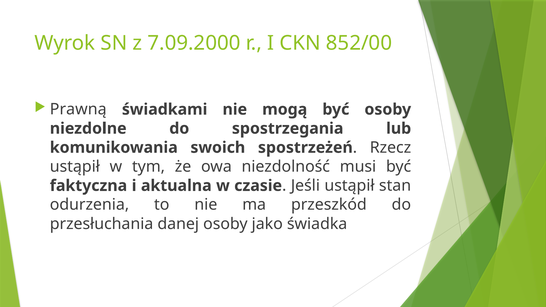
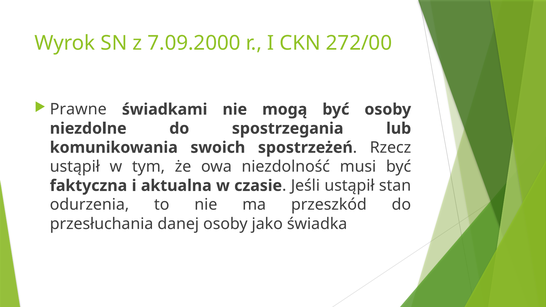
852/00: 852/00 -> 272/00
Prawną: Prawną -> Prawne
